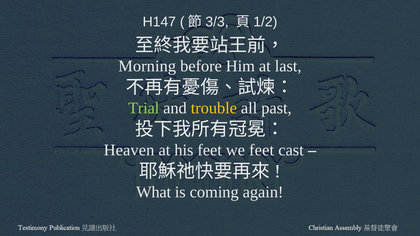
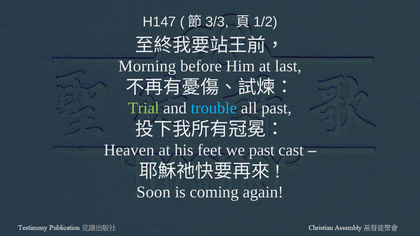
trouble colour: yellow -> light blue
we feet: feet -> past
What: What -> Soon
